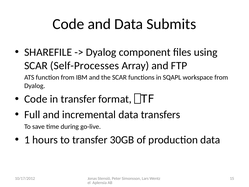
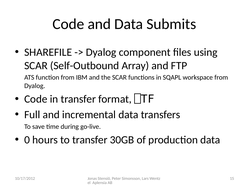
Self-Processes: Self-Processes -> Self-Outbound
1: 1 -> 0
